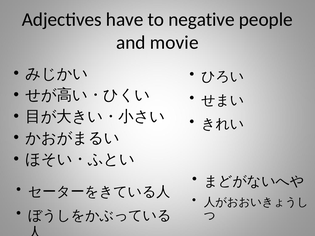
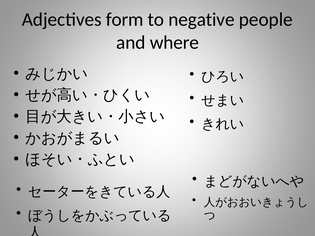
have: have -> form
movie: movie -> where
